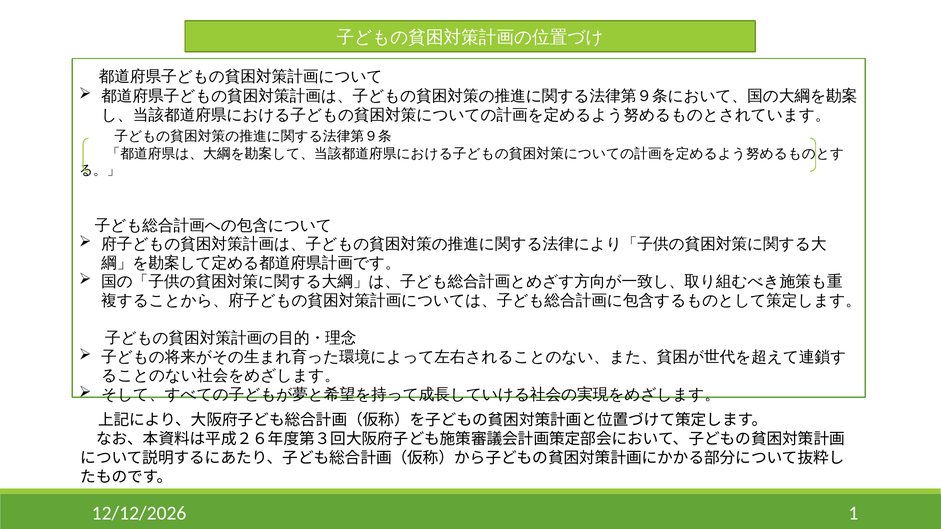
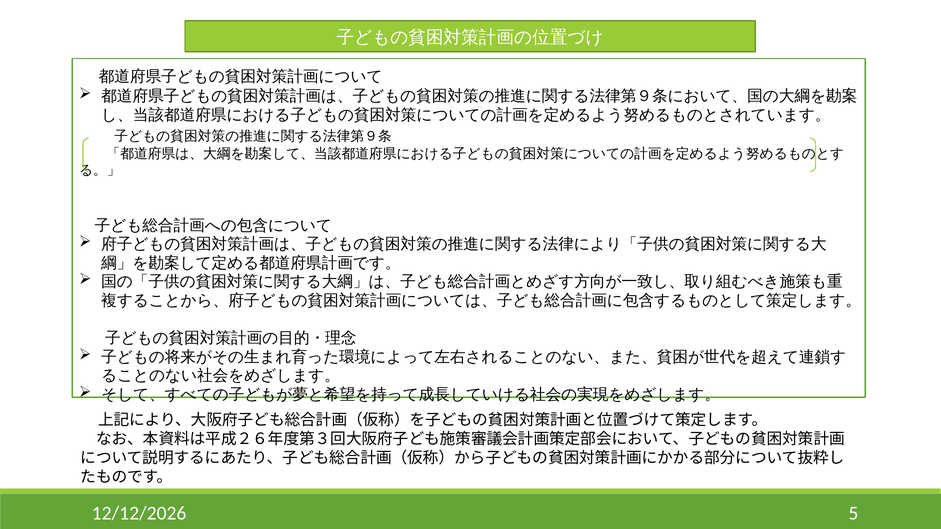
1: 1 -> 5
